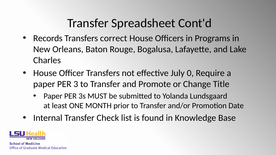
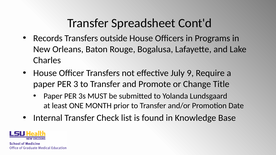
correct: correct -> outside
0: 0 -> 9
